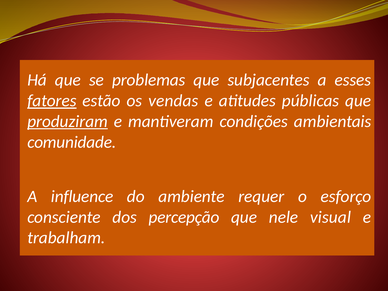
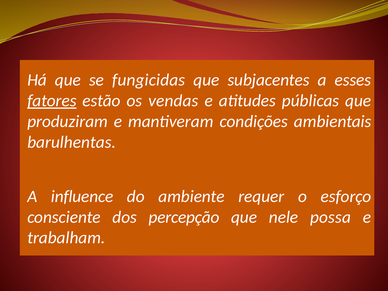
problemas: problemas -> fungicidas
produziram underline: present -> none
comunidade: comunidade -> barulhentas
visual: visual -> possa
